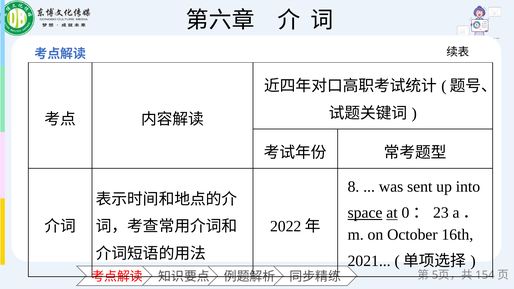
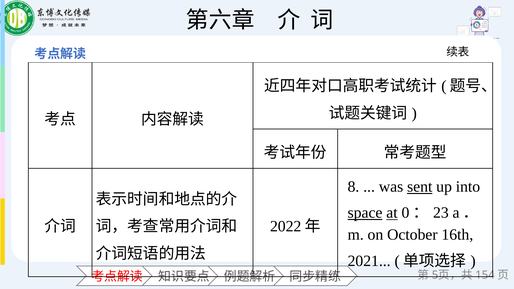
sent underline: none -> present
